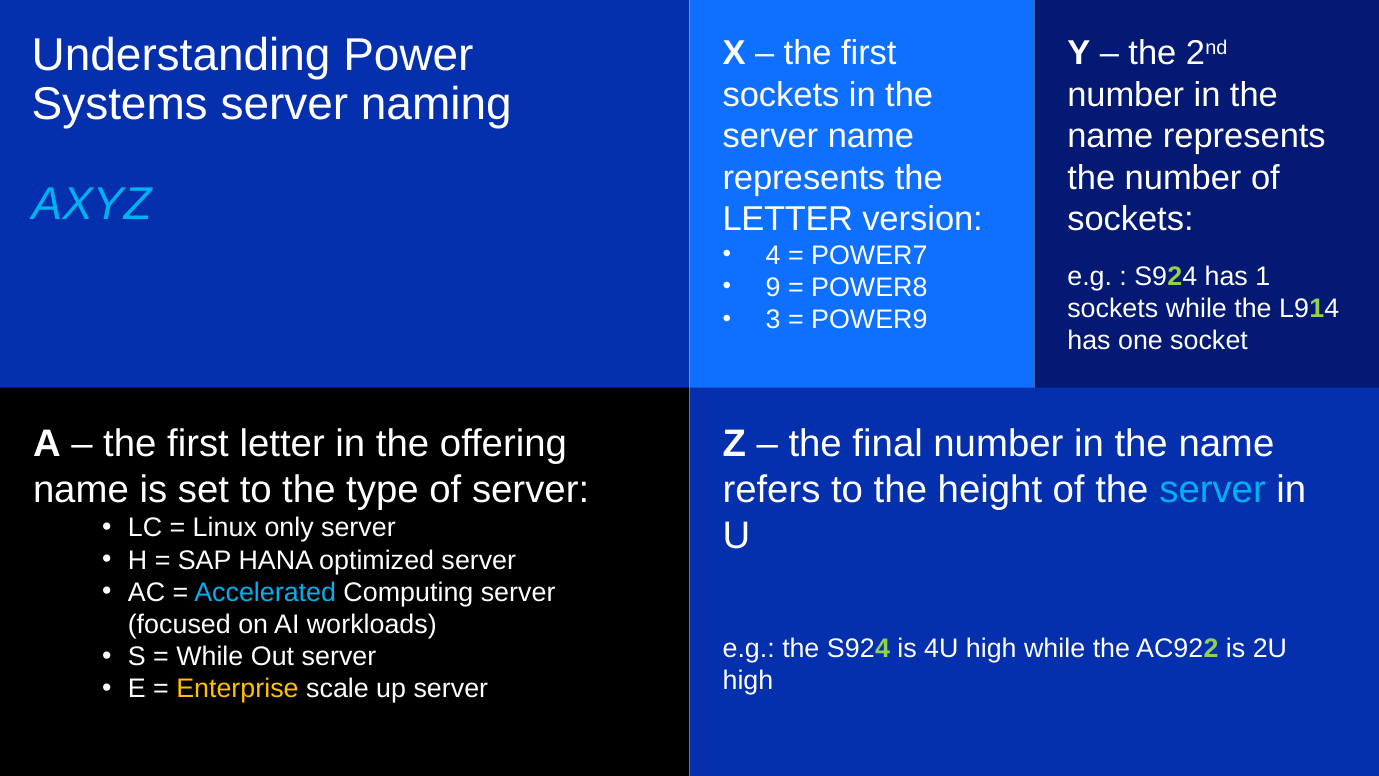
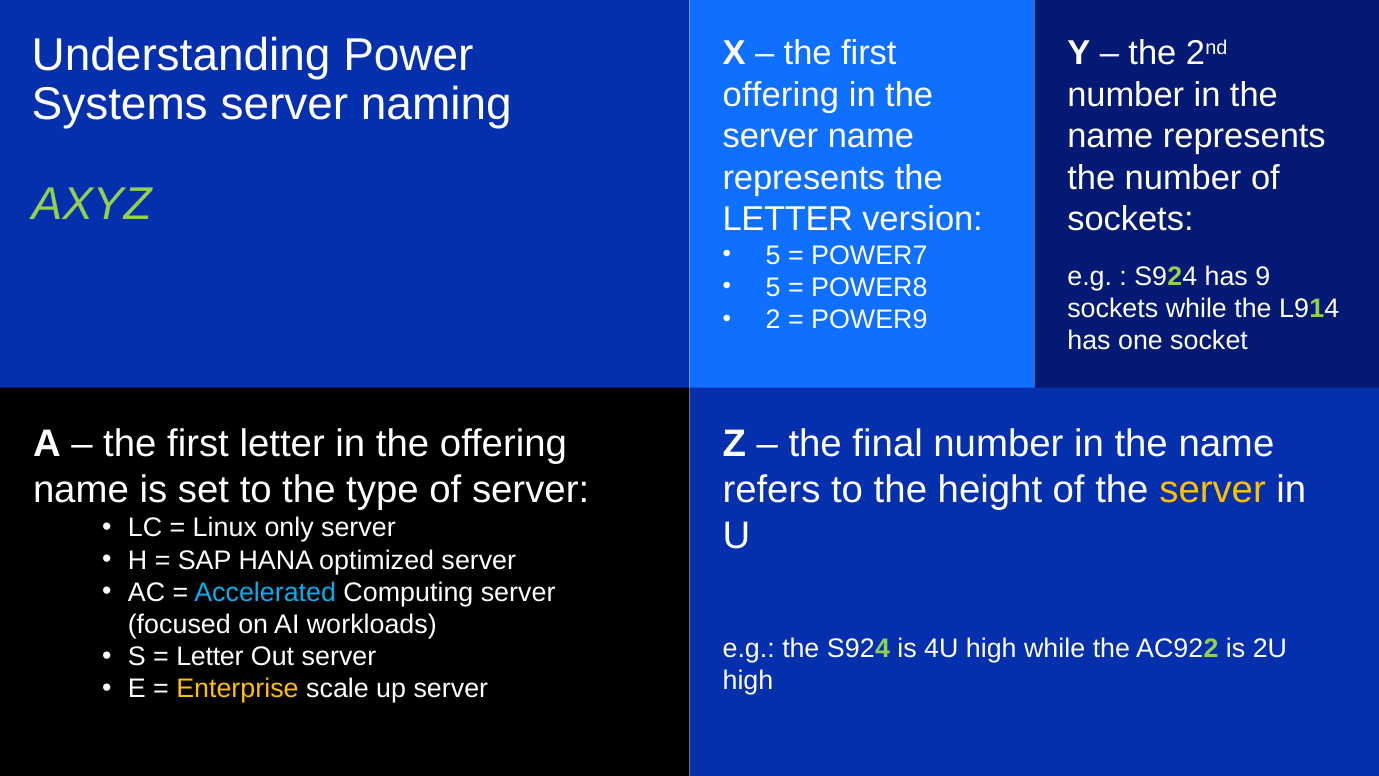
sockets at (781, 95): sockets -> offering
AXYZ colour: light blue -> light green
4 at (773, 255): 4 -> 5
1: 1 -> 9
9 at (773, 287): 9 -> 5
3: 3 -> 2
server at (1213, 490) colour: light blue -> yellow
While at (210, 657): While -> Letter
